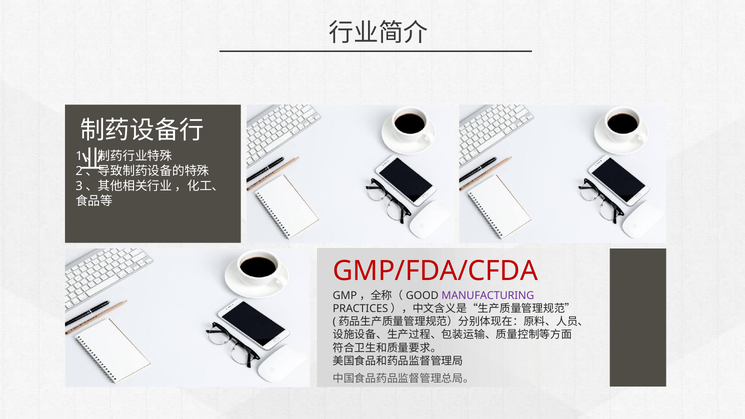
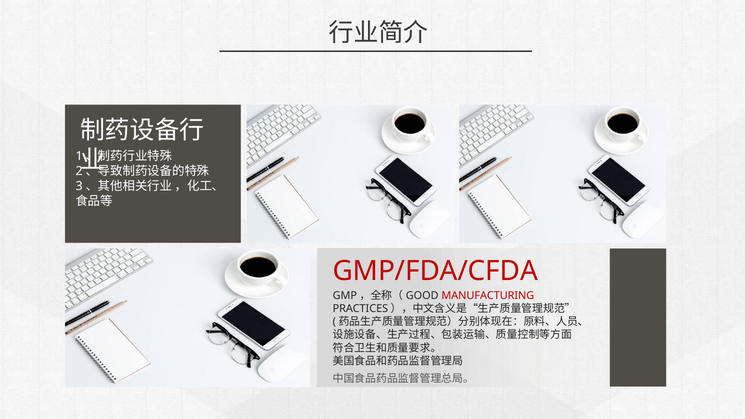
MANUFACTURING colour: purple -> red
